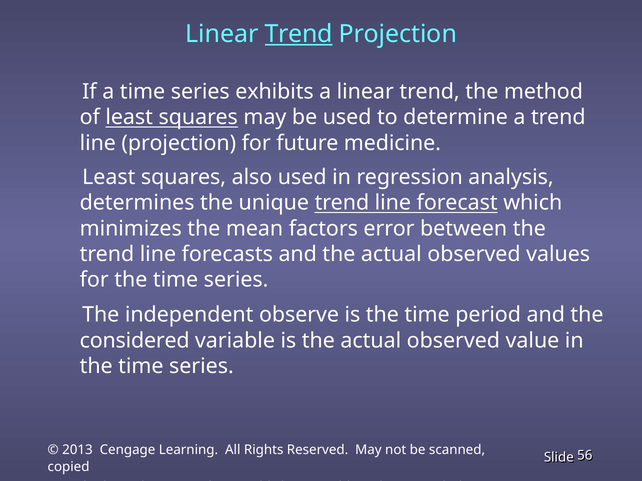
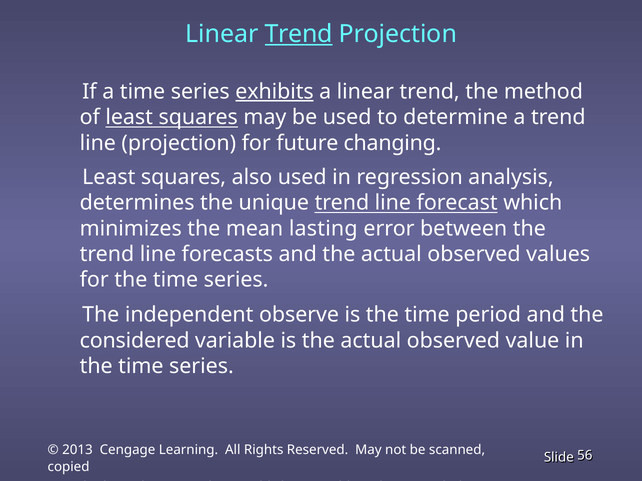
exhibits underline: none -> present
medicine: medicine -> changing
factors: factors -> lasting
